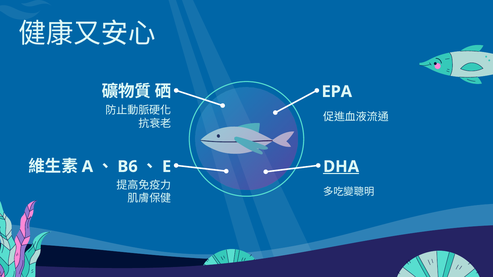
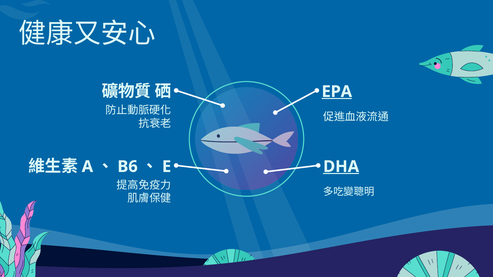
EPA underline: none -> present
